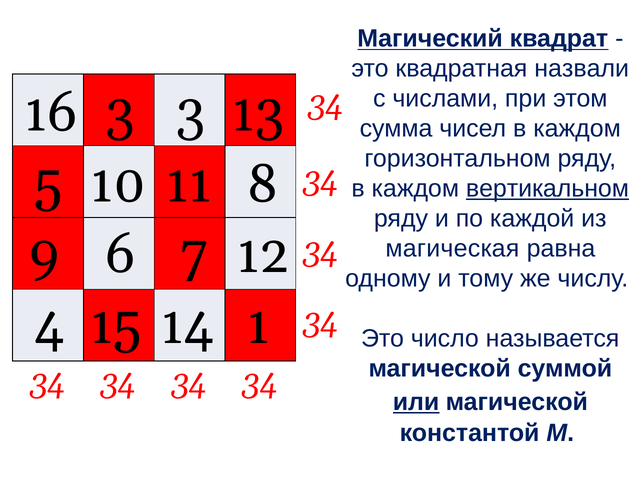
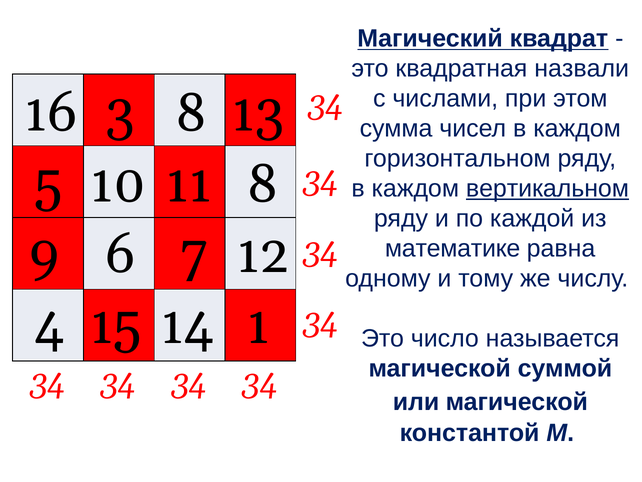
3 3: 3 -> 8
магическая: магическая -> математике
или underline: present -> none
